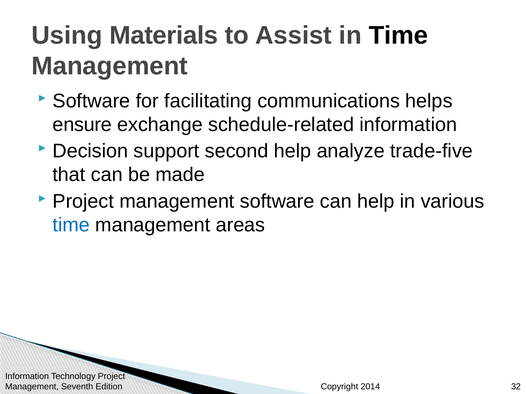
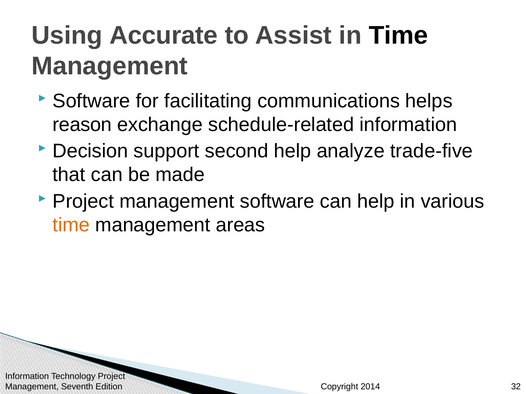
Materials: Materials -> Accurate
ensure: ensure -> reason
time at (71, 225) colour: blue -> orange
